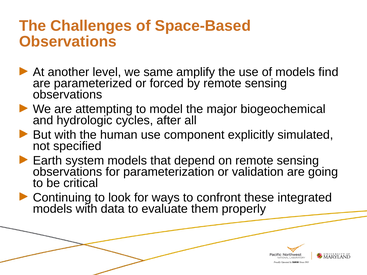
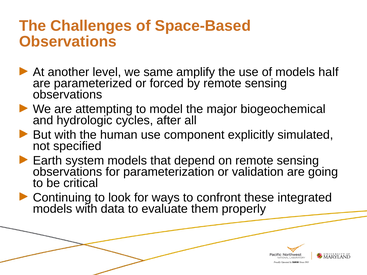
find: find -> half
